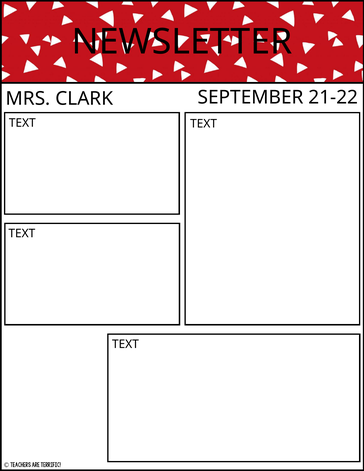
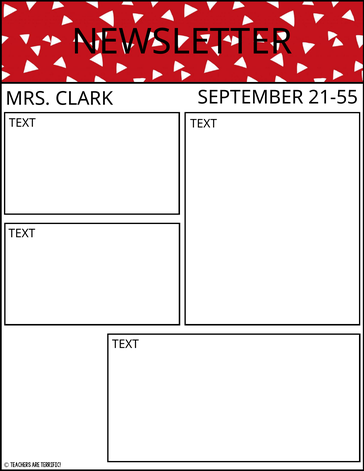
21-22: 21-22 -> 21-55
